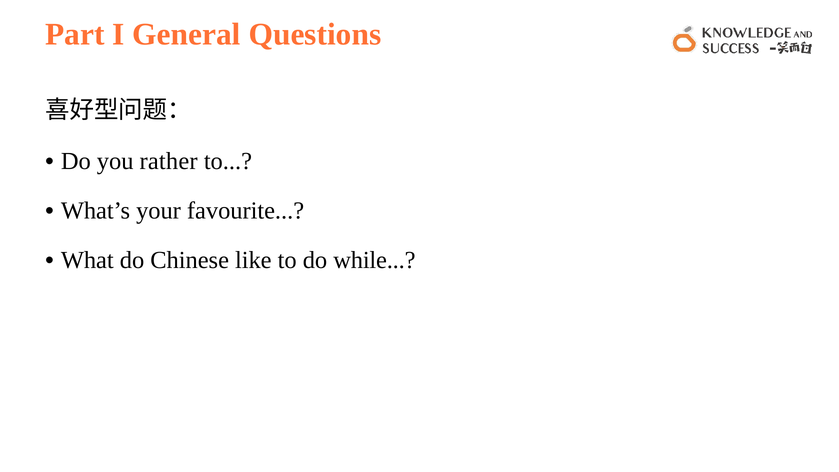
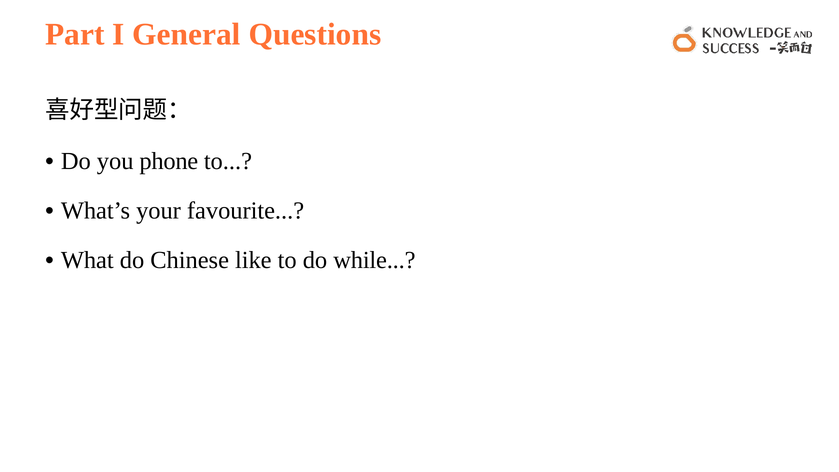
rather: rather -> phone
